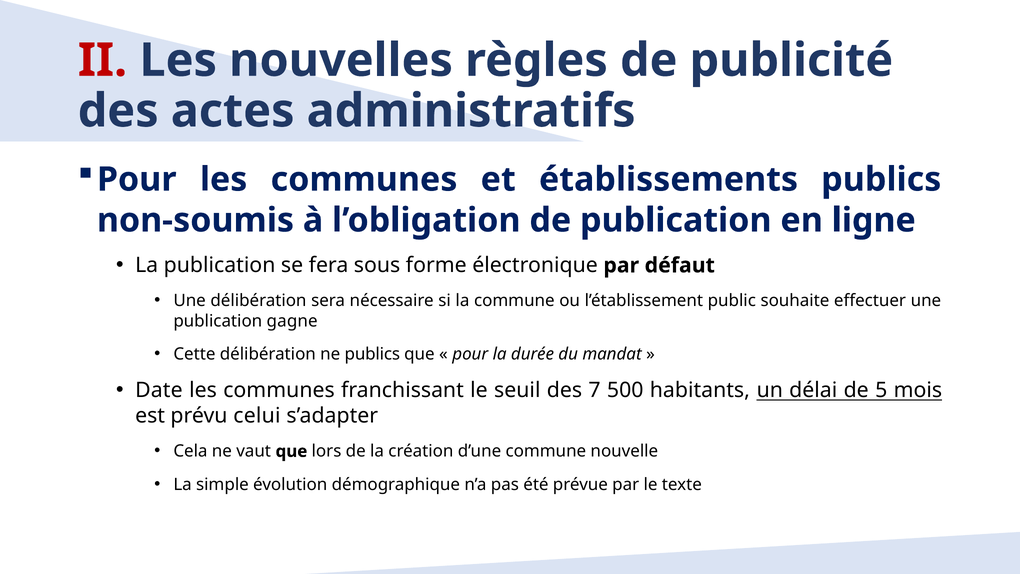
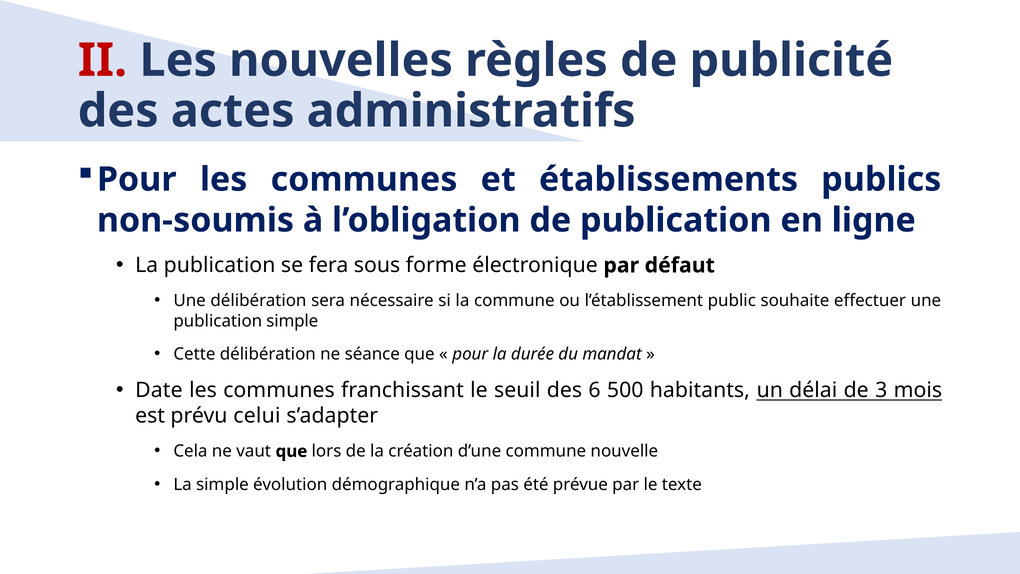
publication gagne: gagne -> simple
ne publics: publics -> séance
7: 7 -> 6
5: 5 -> 3
